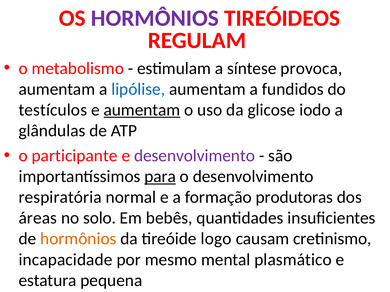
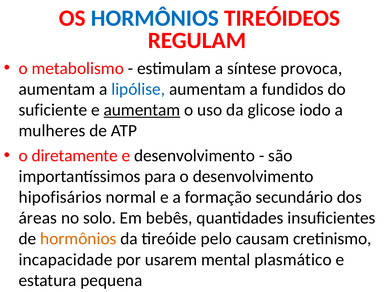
HORMÔNIOS at (155, 18) colour: purple -> blue
testículos: testículos -> suficiente
glândulas: glândulas -> mulheres
participante: participante -> diretamente
desenvolvimento at (194, 156) colour: purple -> black
para underline: present -> none
respiratória: respiratória -> hipofisários
produtoras: produtoras -> secundário
logo: logo -> pelo
mesmo: mesmo -> usarem
